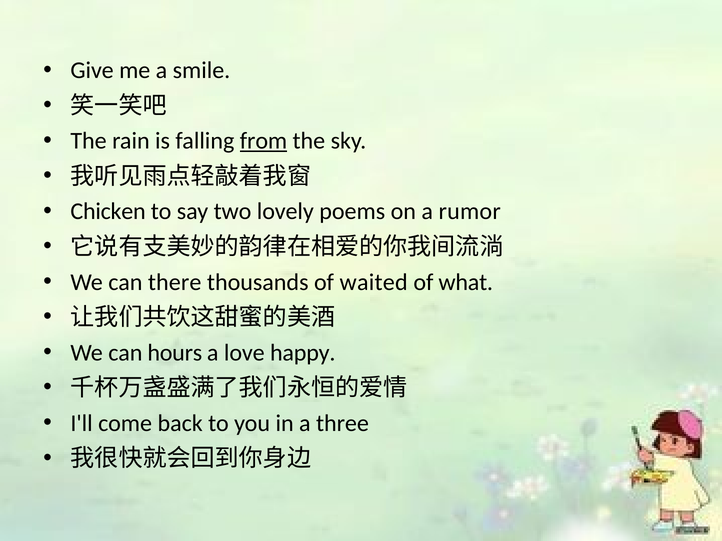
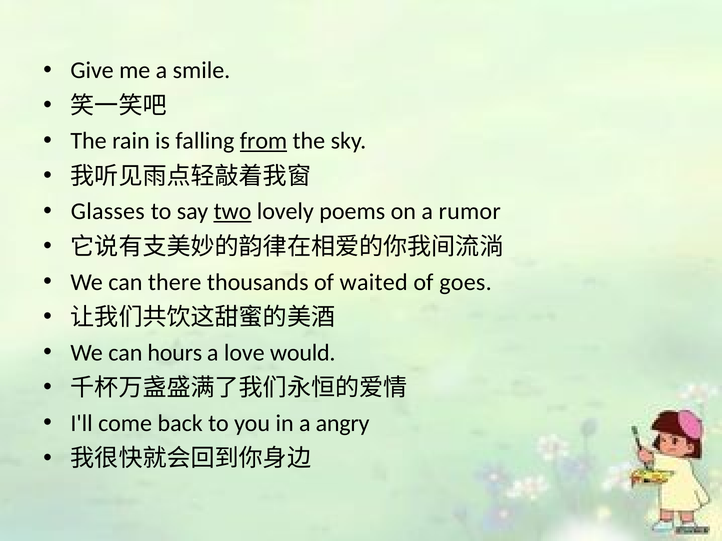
Chicken: Chicken -> Glasses
two underline: none -> present
what: what -> goes
happy: happy -> would
three: three -> angry
